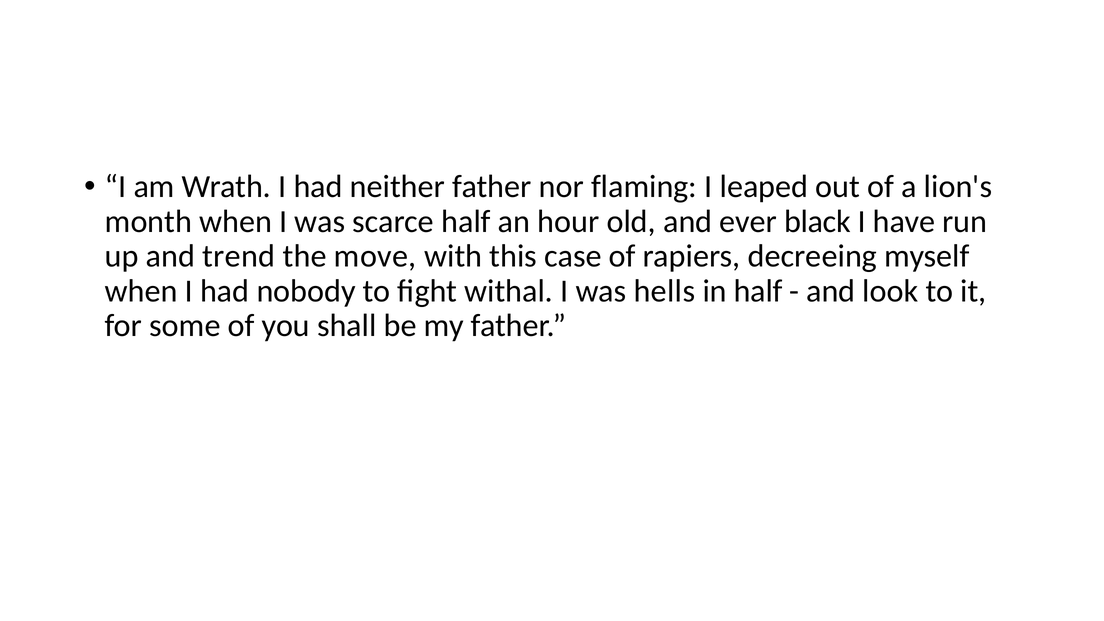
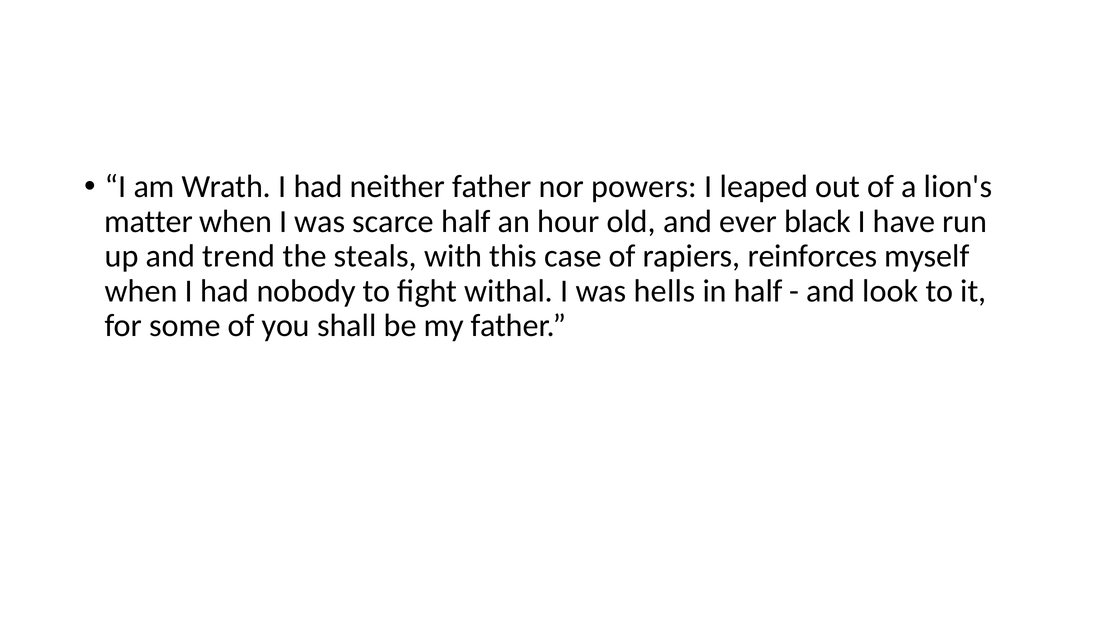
flaming: flaming -> powers
month: month -> matter
move: move -> steals
decreeing: decreeing -> reinforces
